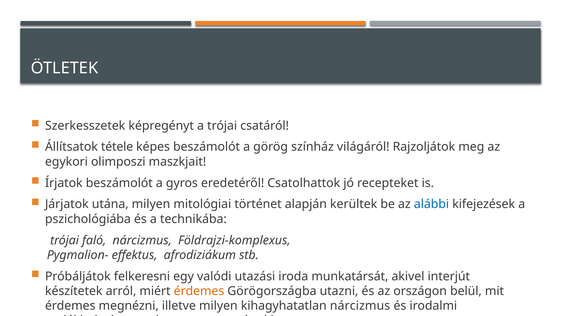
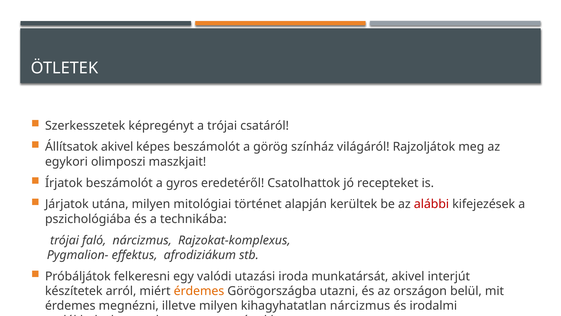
Állítsatok tétele: tétele -> akivel
alábbi colour: blue -> red
Földrajzi-komplexus: Földrajzi-komplexus -> Rajzokat-komplexus
